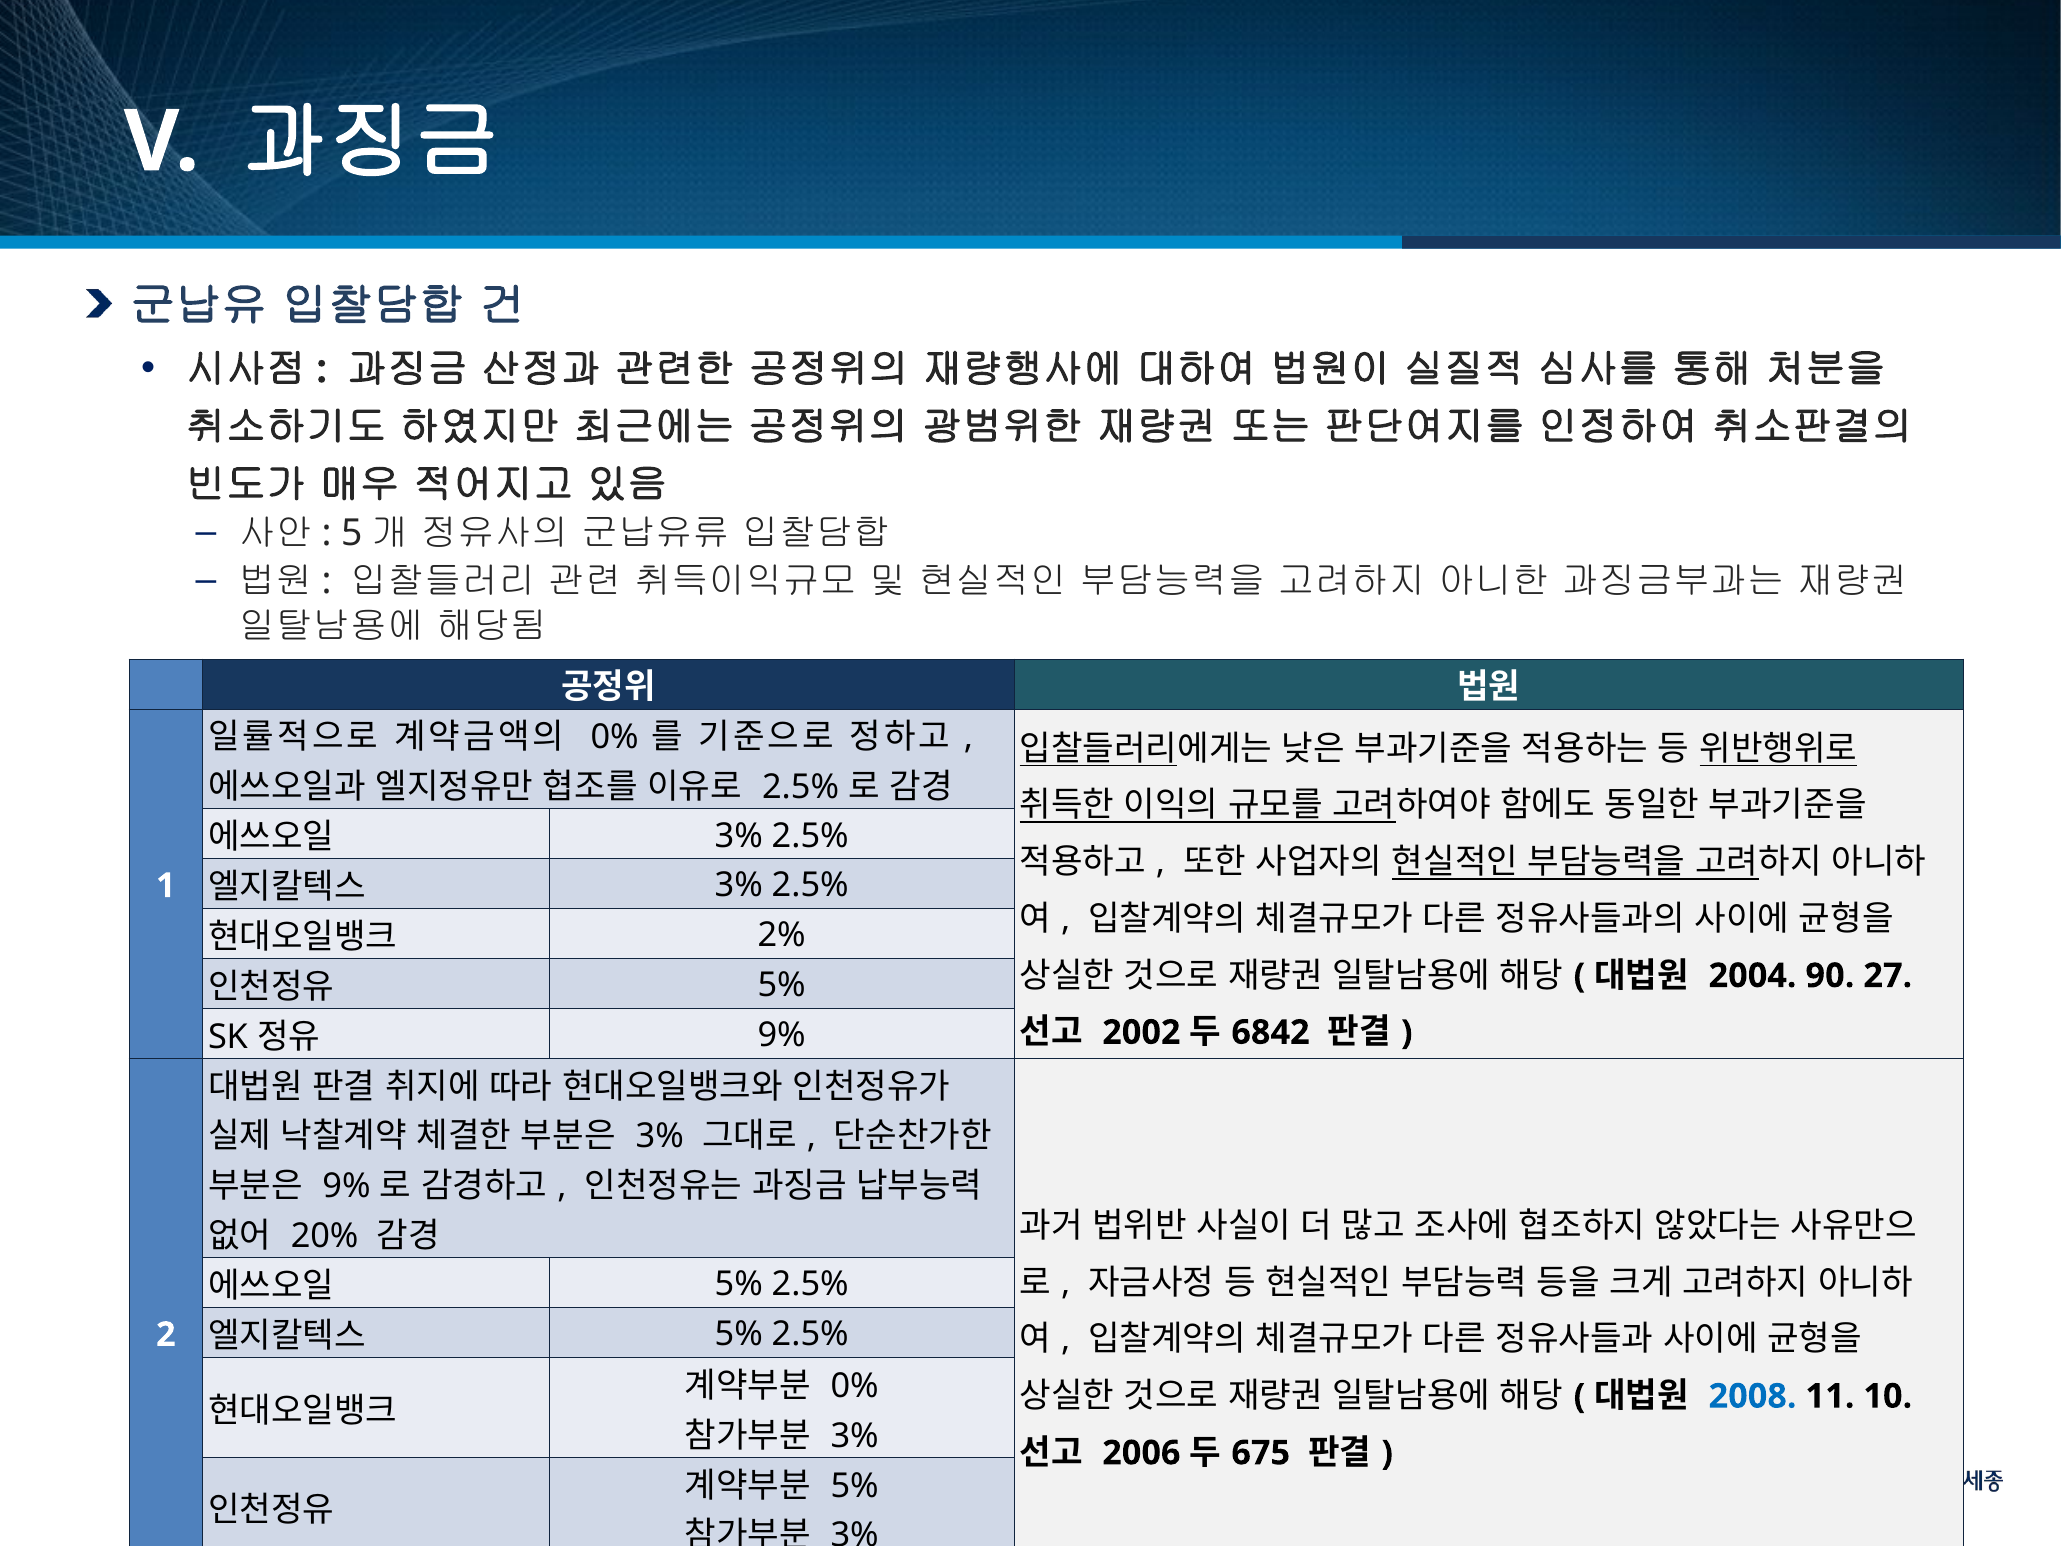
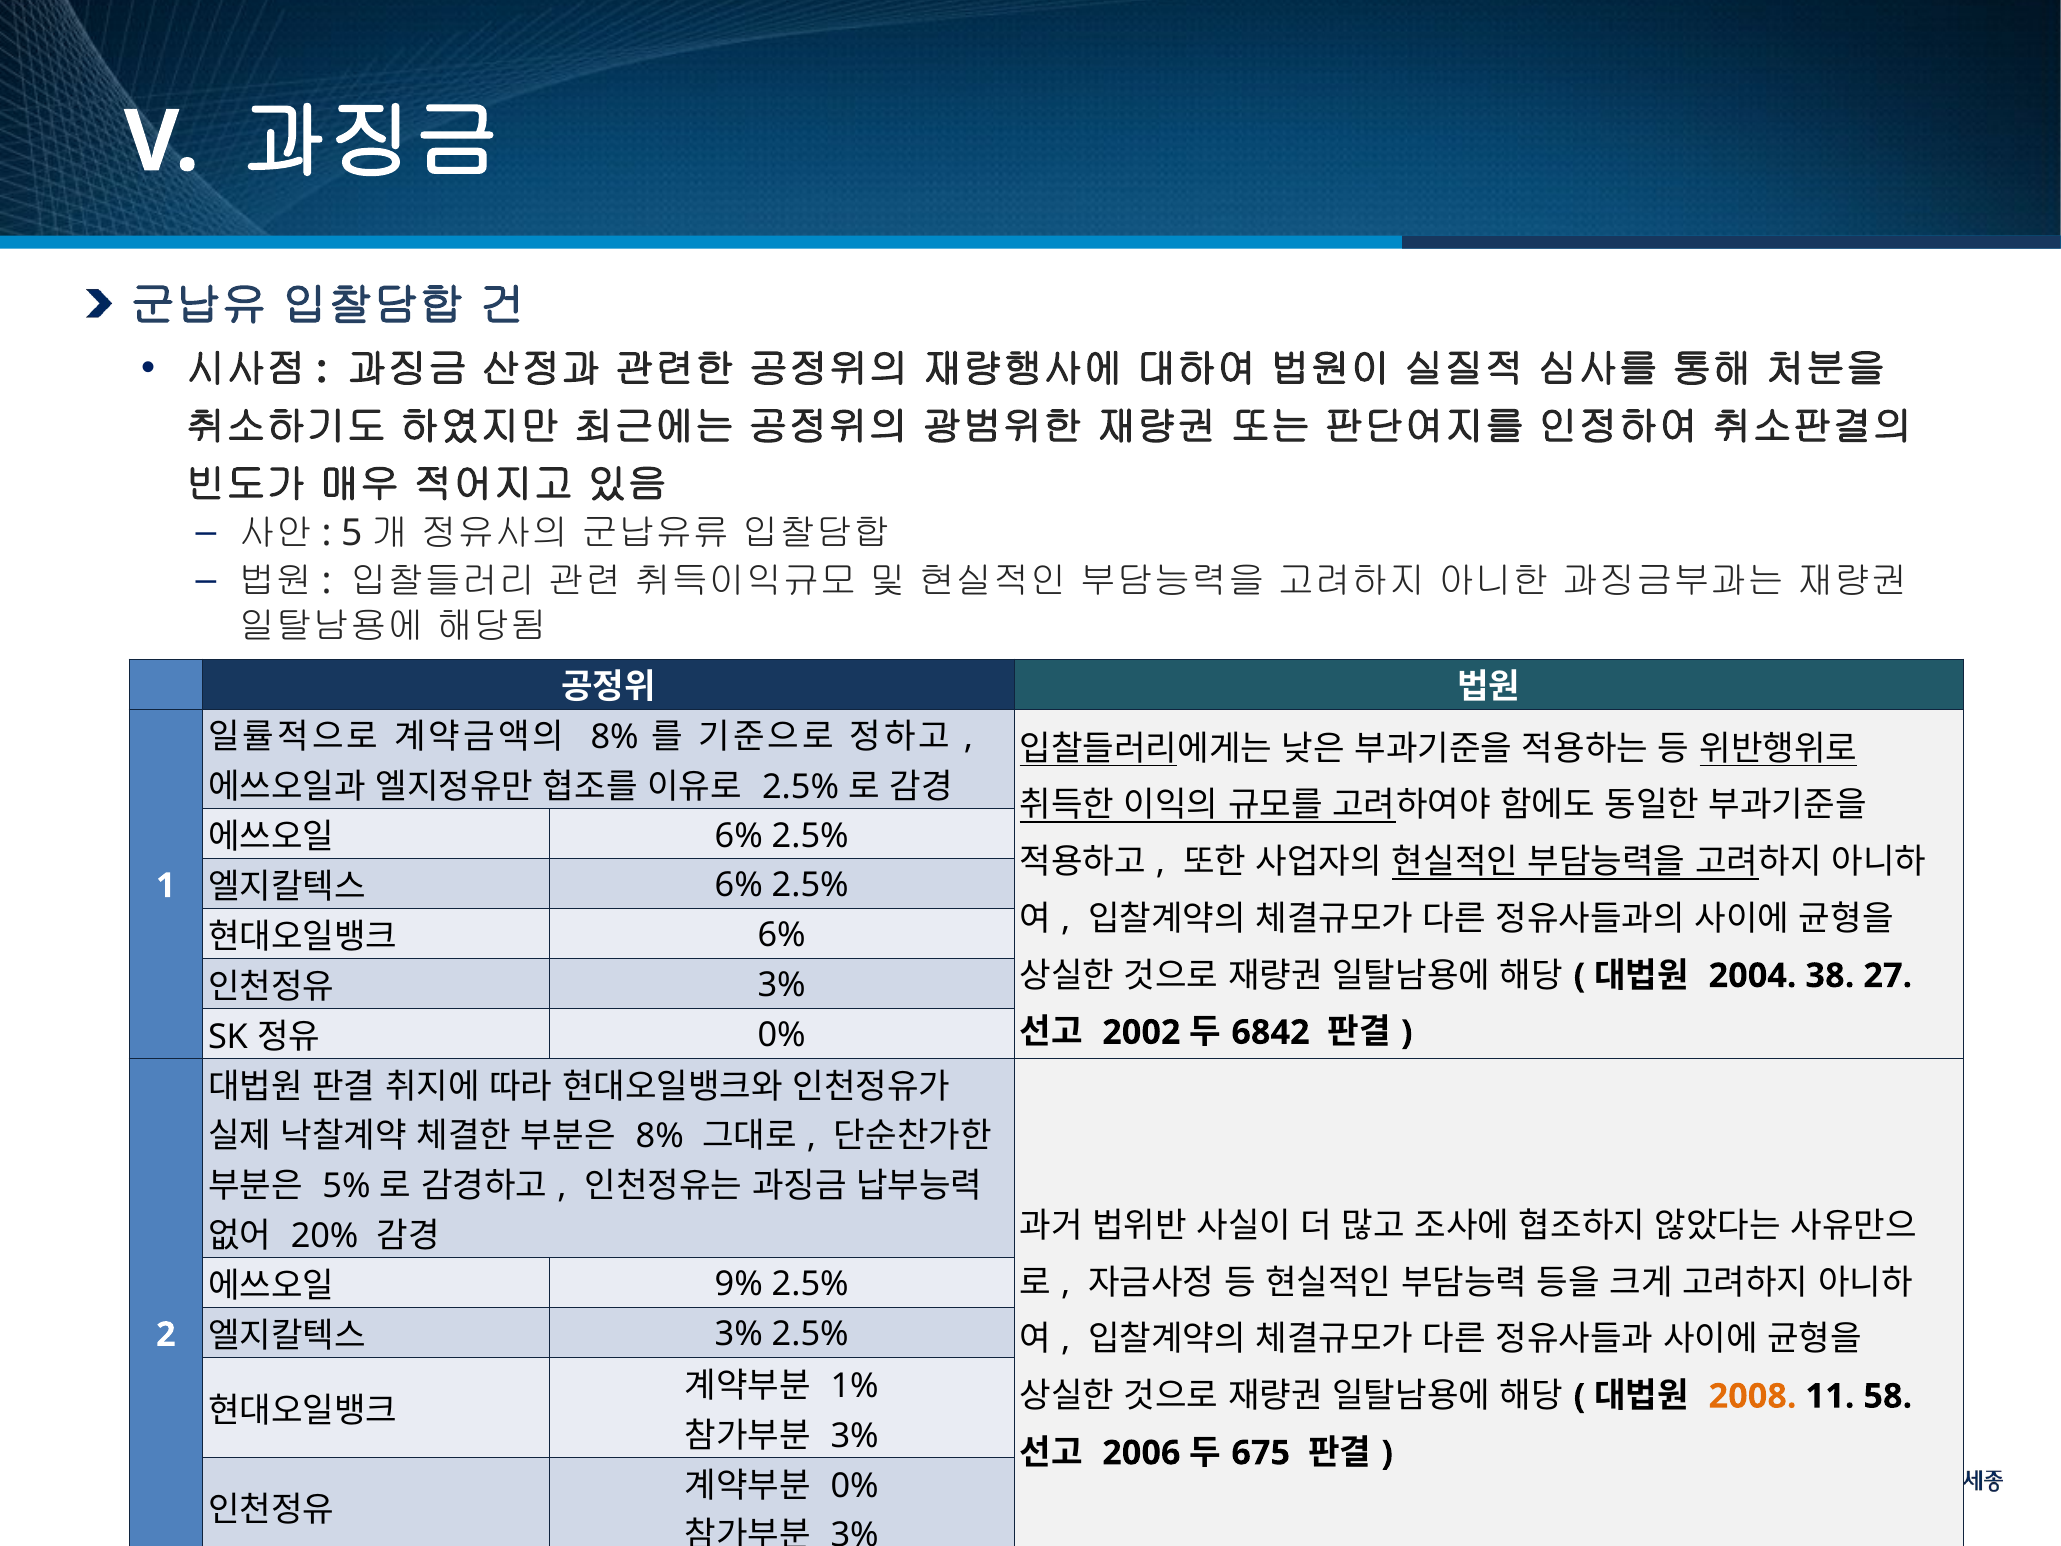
0% at (615, 737): 0% -> 8%
3% at (739, 836): 3% -> 6%
3% at (739, 885): 3% -> 6%
2% at (782, 935): 2% -> 6%
90: 90 -> 38
5% at (782, 985): 5% -> 3%
9% at (782, 1035): 9% -> 0%
3% at (660, 1136): 3% -> 8%
9% at (347, 1186): 9% -> 5%
5% at (739, 1284): 5% -> 9%
5% at (739, 1334): 5% -> 3%
0% at (855, 1386): 0% -> 1%
2008 colour: blue -> orange
10: 10 -> 58
5% at (855, 1485): 5% -> 0%
